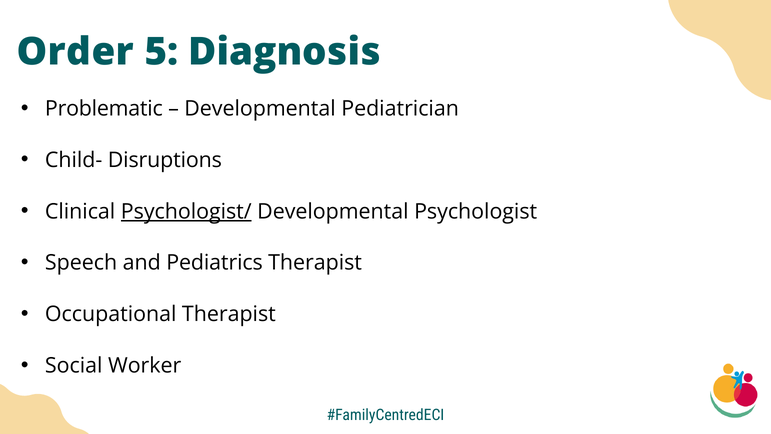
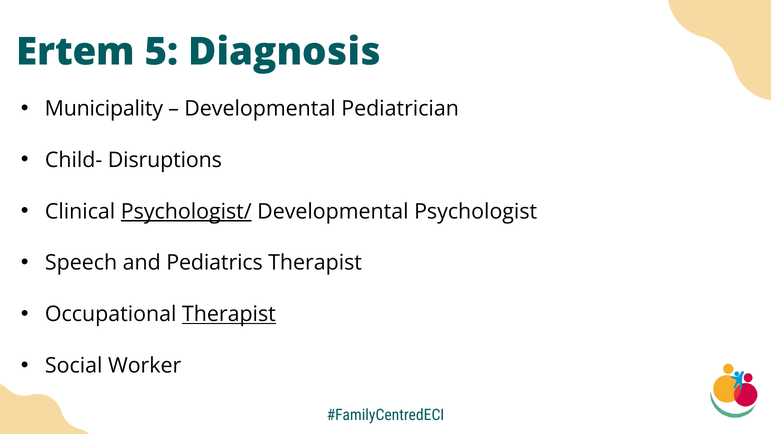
Order: Order -> Ertem
Problematic: Problematic -> Municipality
Therapist at (229, 314) underline: none -> present
